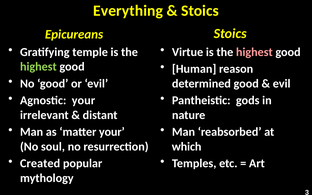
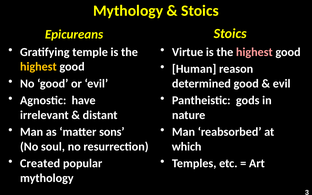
Everything at (128, 11): Everything -> Mythology
highest at (38, 67) colour: light green -> yellow
Agnostic your: your -> have
matter your: your -> sons
